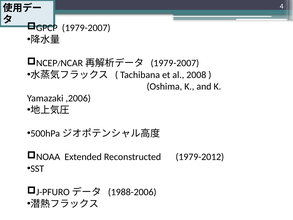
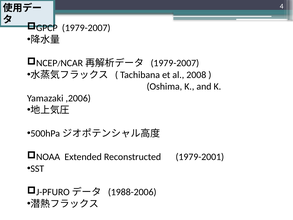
1979-2012: 1979-2012 -> 1979-2001
